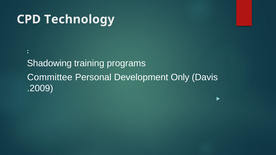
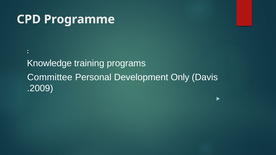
Technology: Technology -> Programme
Shadowing: Shadowing -> Knowledge
